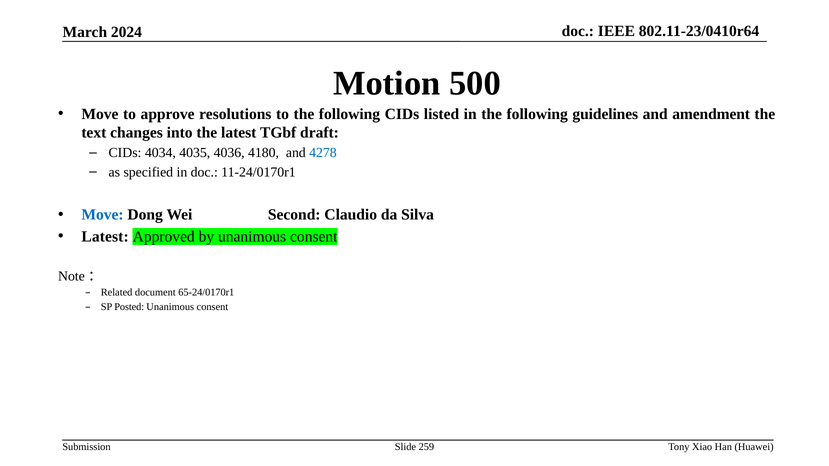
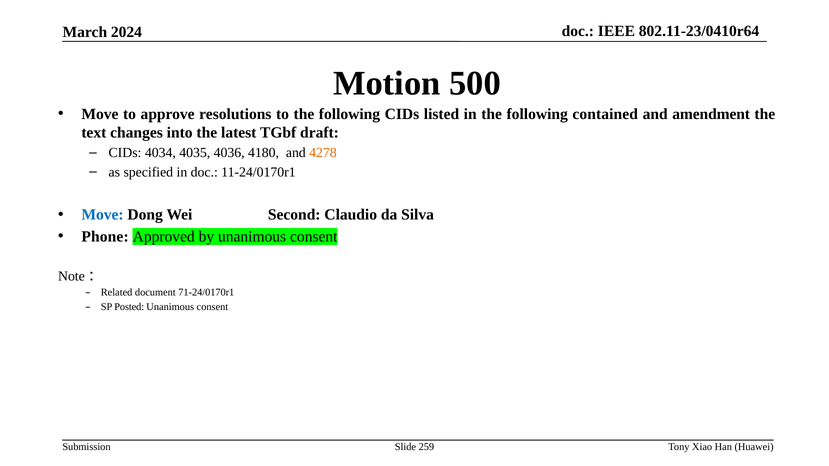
guidelines: guidelines -> contained
4278 colour: blue -> orange
Latest at (105, 237): Latest -> Phone
65-24/0170r1: 65-24/0170r1 -> 71-24/0170r1
